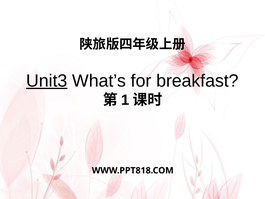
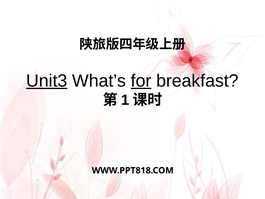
for underline: none -> present
